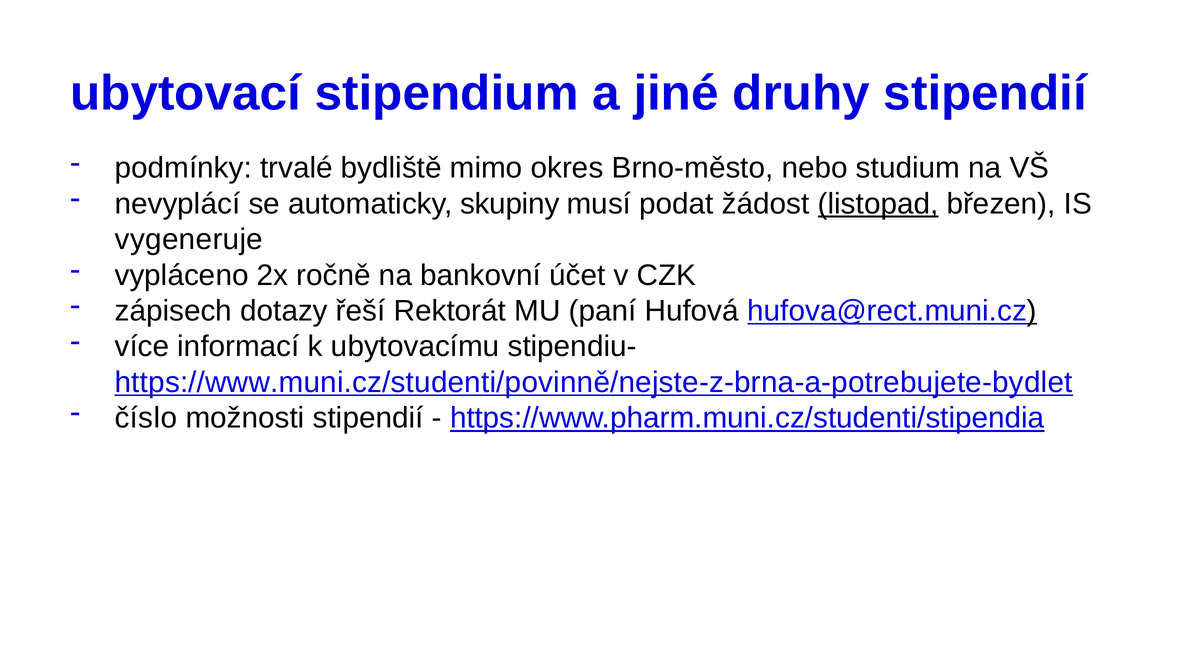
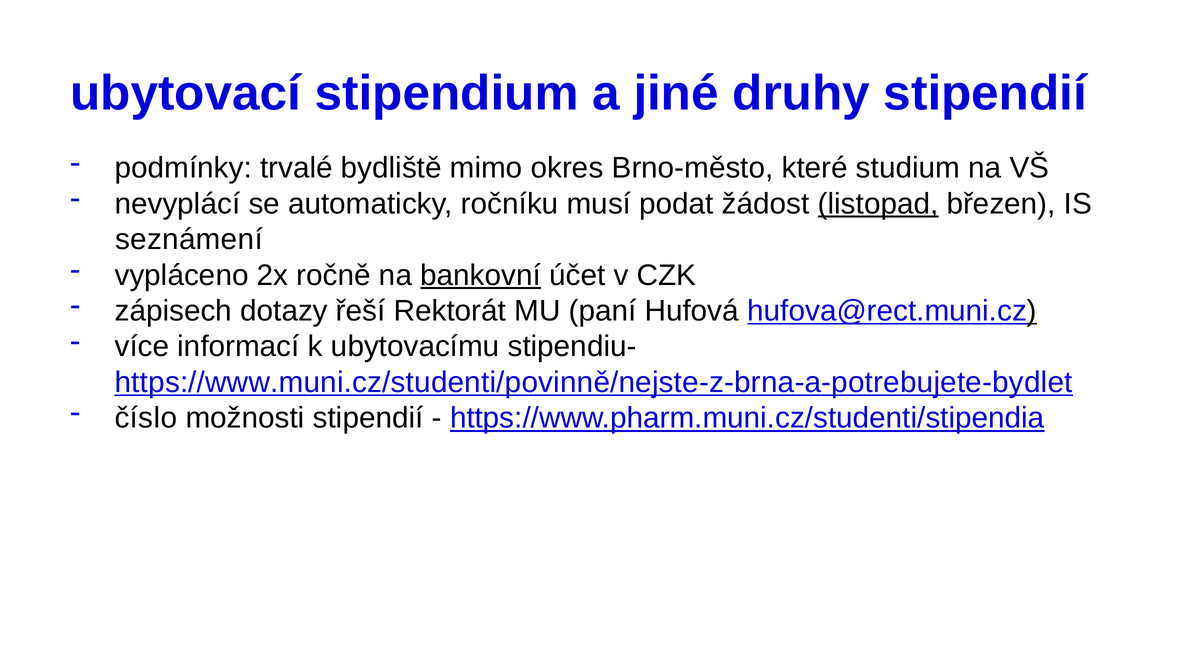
nebo: nebo -> které
skupiny: skupiny -> ročníku
vygeneruje: vygeneruje -> seznámení
bankovní underline: none -> present
